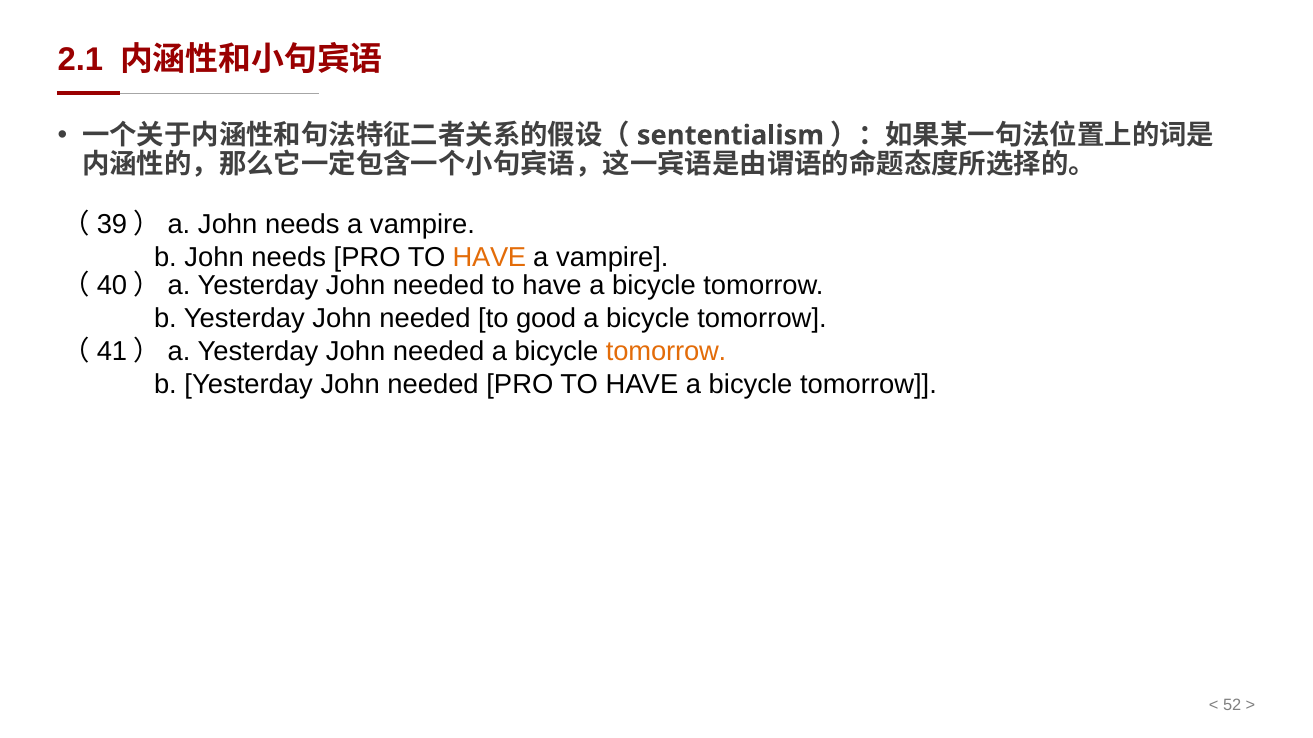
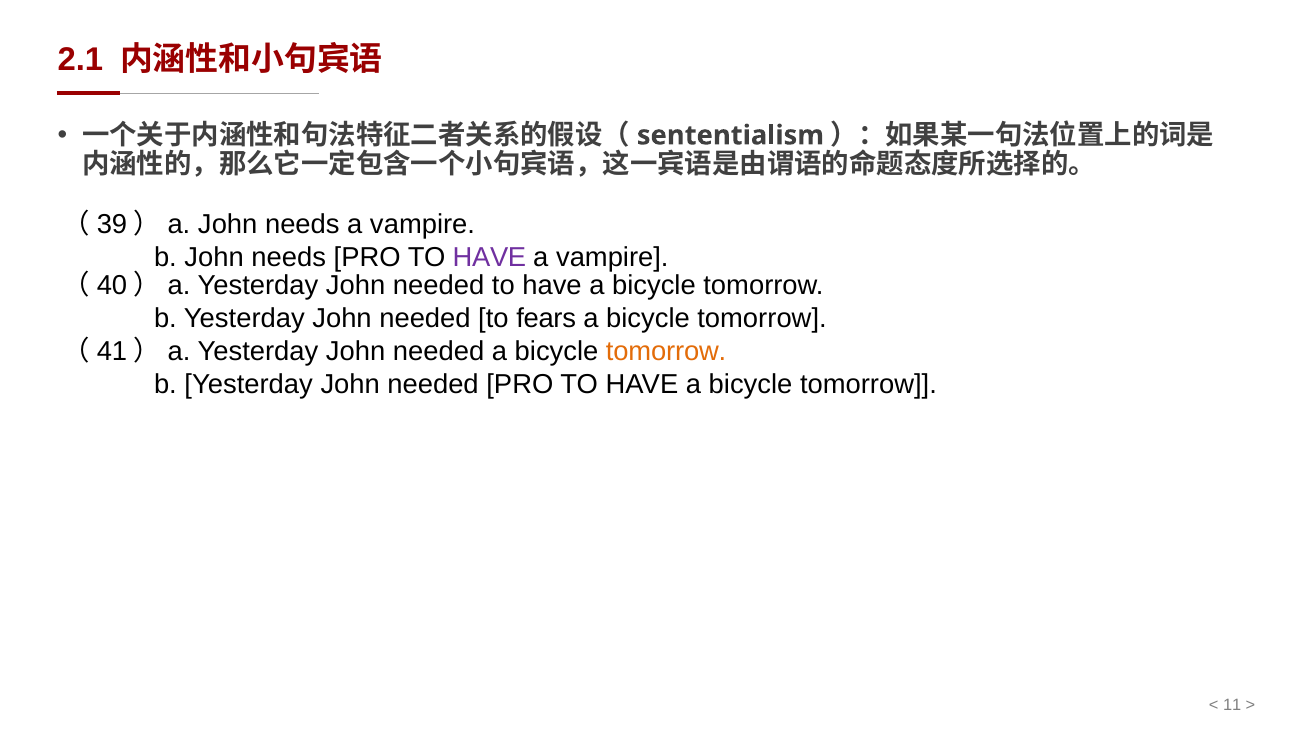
HAVE at (489, 258) colour: orange -> purple
good: good -> fears
52: 52 -> 11
